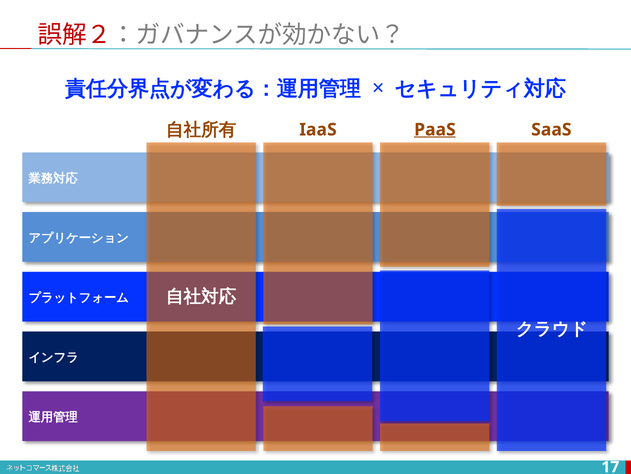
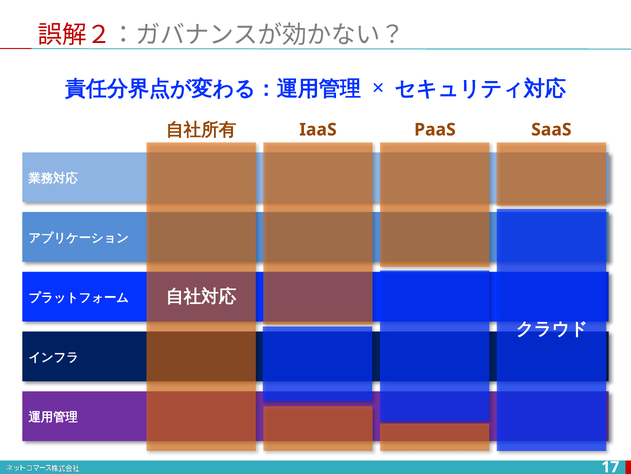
PaaS underline: present -> none
